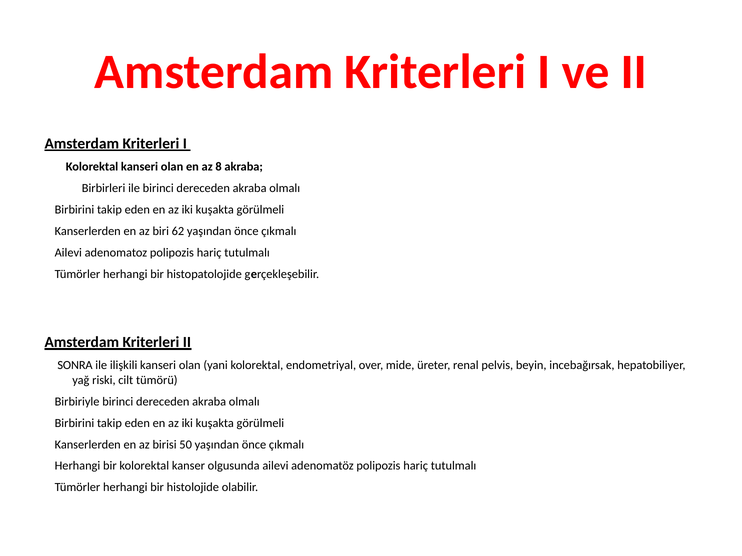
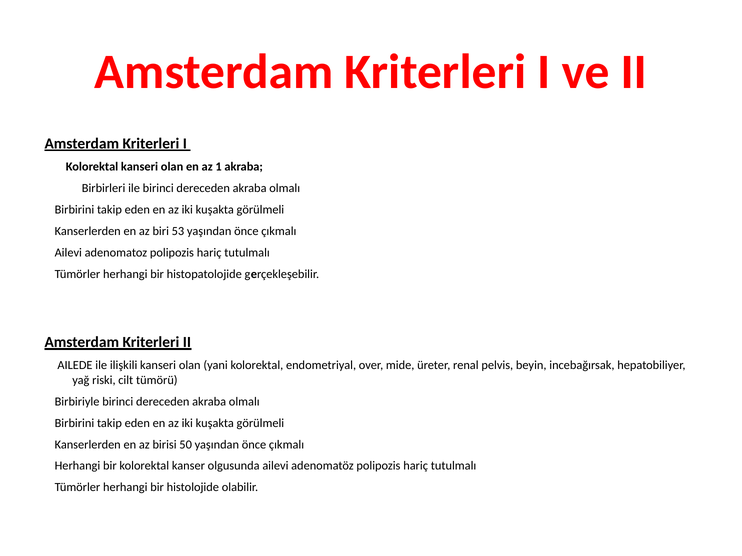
8: 8 -> 1
62: 62 -> 53
SONRA: SONRA -> AILEDE
